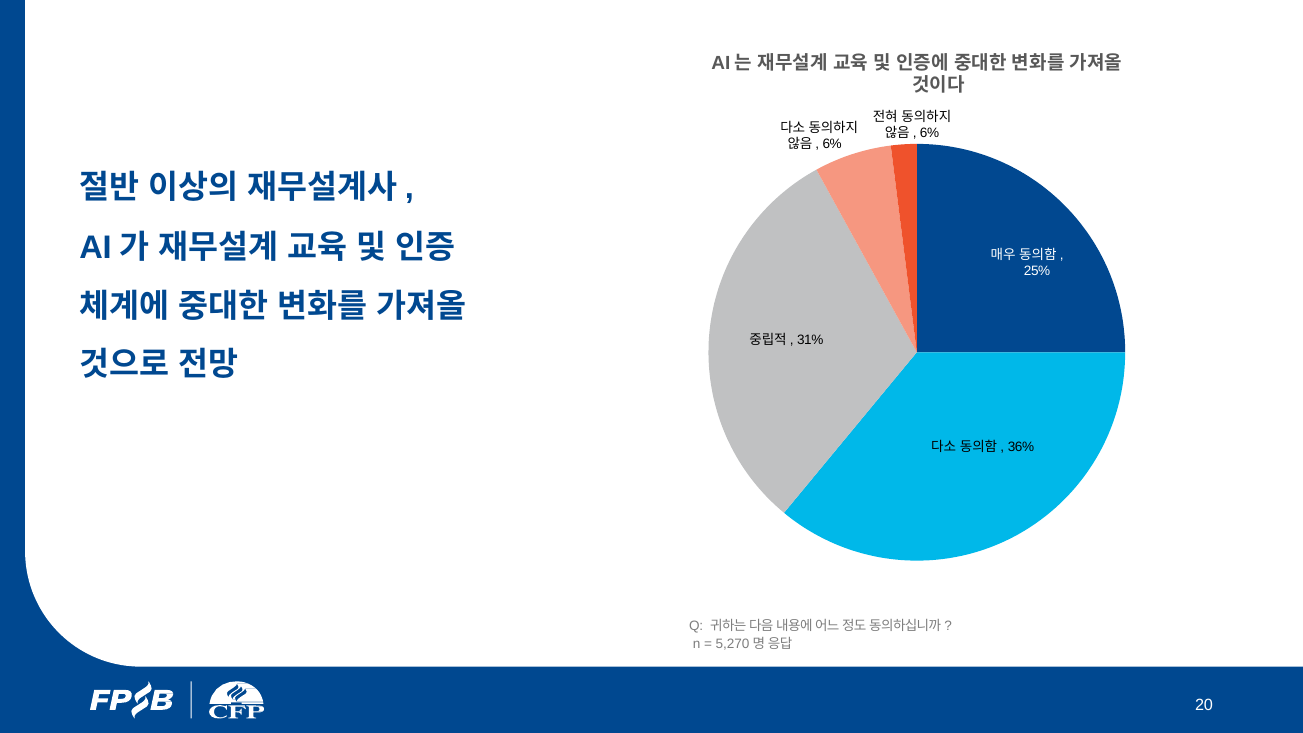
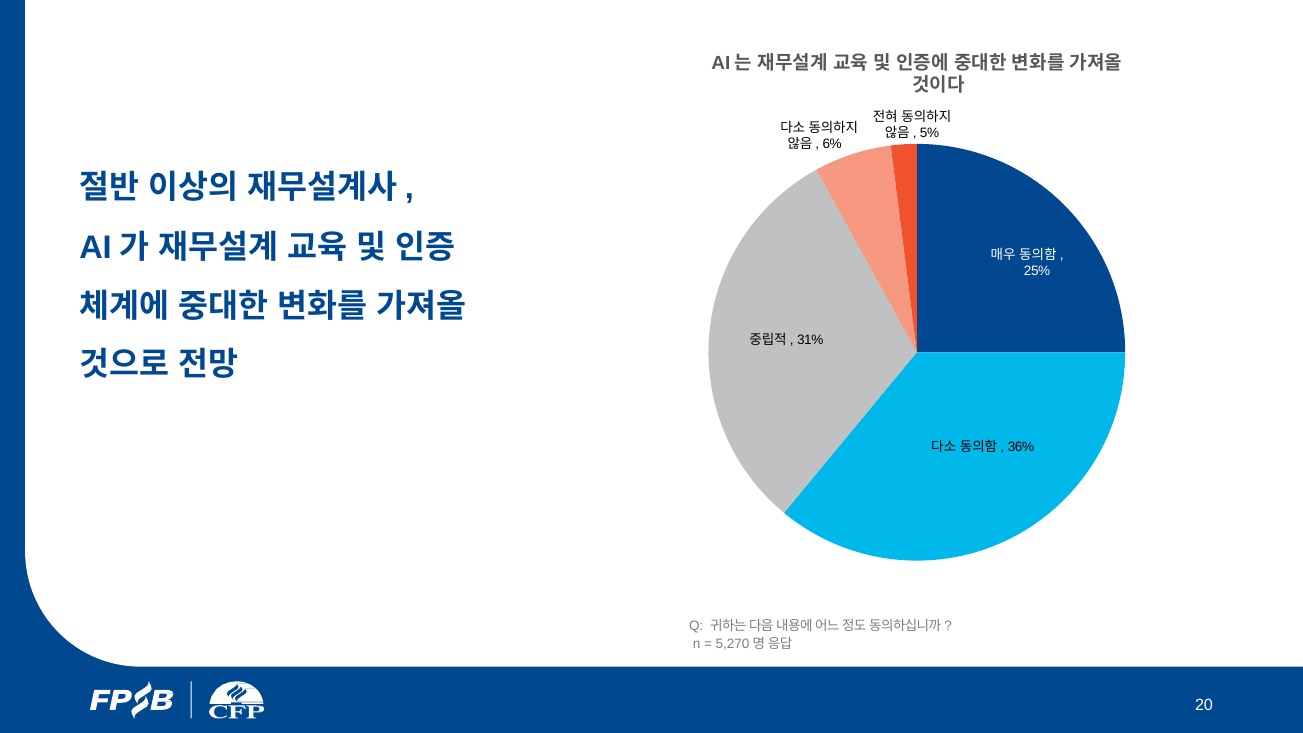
6% at (930, 133): 6% -> 5%
